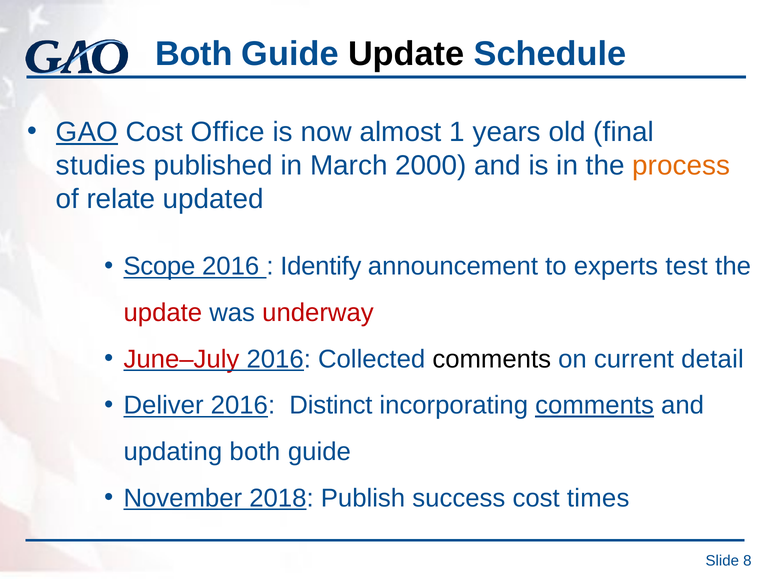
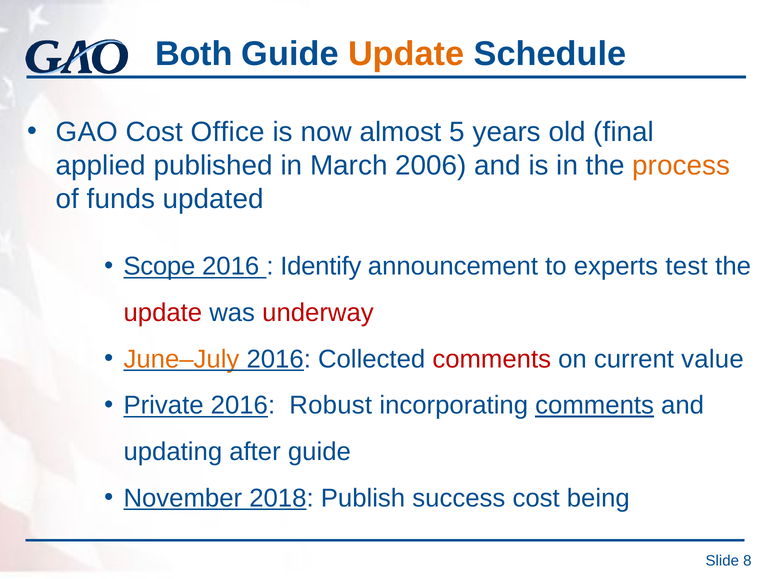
Update at (406, 54) colour: black -> orange
GAO underline: present -> none
1: 1 -> 5
studies: studies -> applied
2000: 2000 -> 2006
relate: relate -> funds
June–July colour: red -> orange
comments at (492, 359) colour: black -> red
detail: detail -> value
Deliver: Deliver -> Private
Distinct: Distinct -> Robust
updating both: both -> after
times: times -> being
